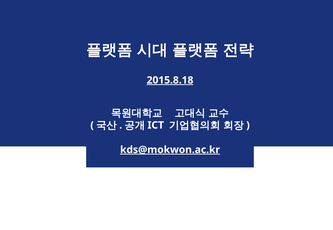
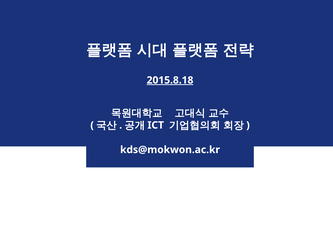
kds@mokwon.ac.kr underline: present -> none
